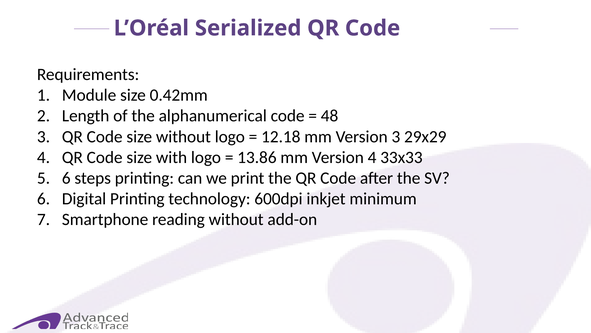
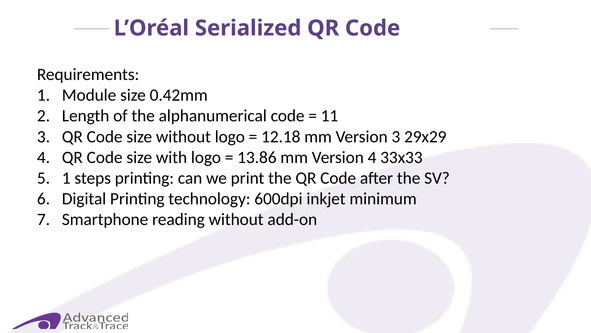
48: 48 -> 11
6 at (66, 178): 6 -> 1
